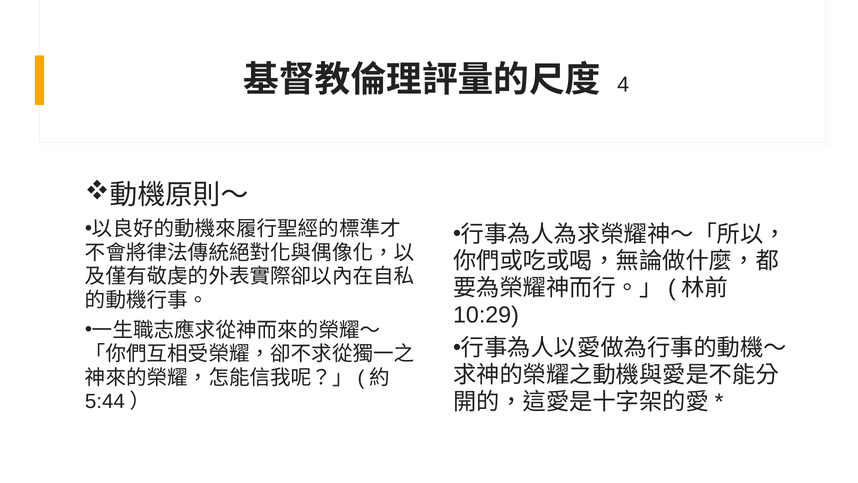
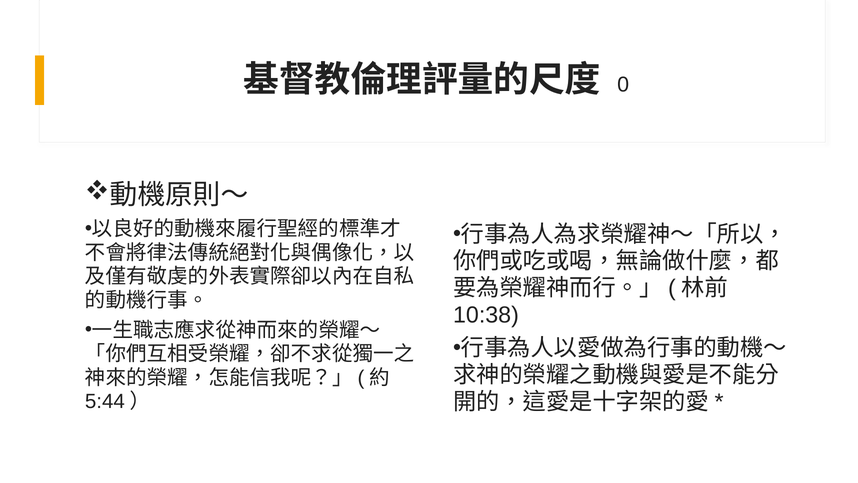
4: 4 -> 0
10:29: 10:29 -> 10:38
